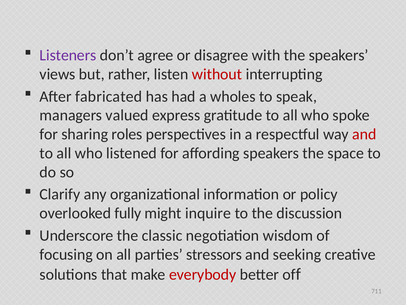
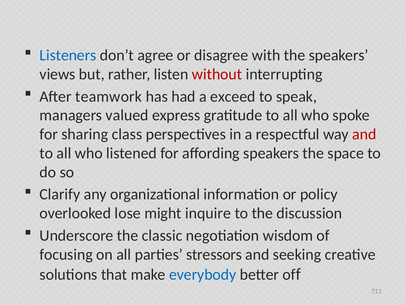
Listeners colour: purple -> blue
fabricated: fabricated -> teamwork
wholes: wholes -> exceed
roles: roles -> class
fully: fully -> lose
everybody colour: red -> blue
